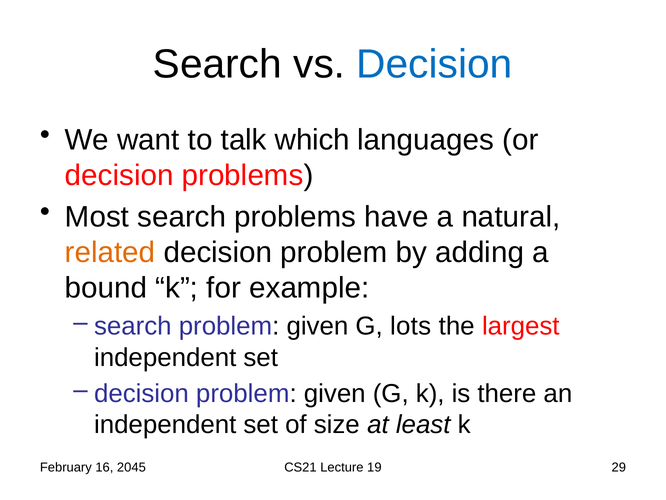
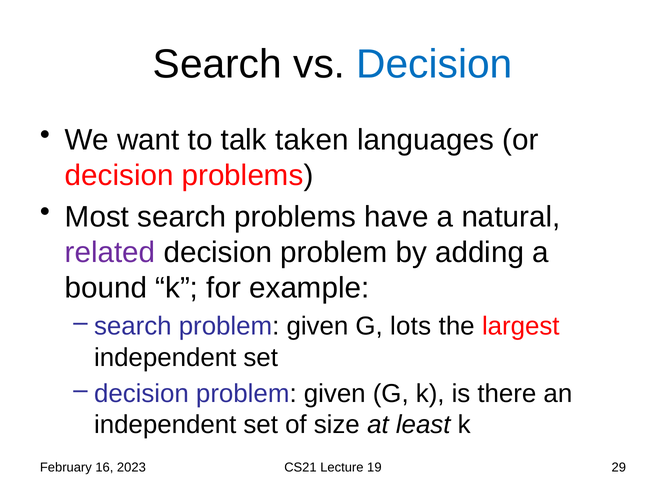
which: which -> taken
related colour: orange -> purple
2045: 2045 -> 2023
